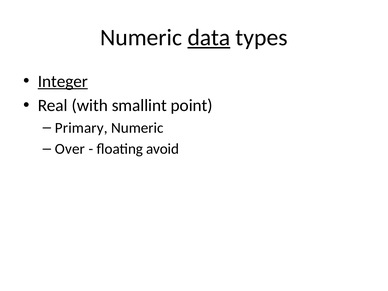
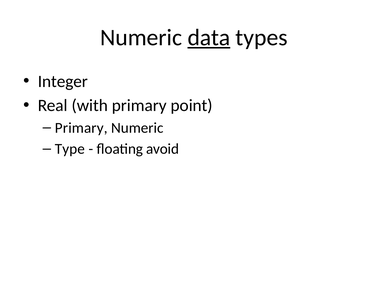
Integer underline: present -> none
with smallint: smallint -> primary
Over: Over -> Type
